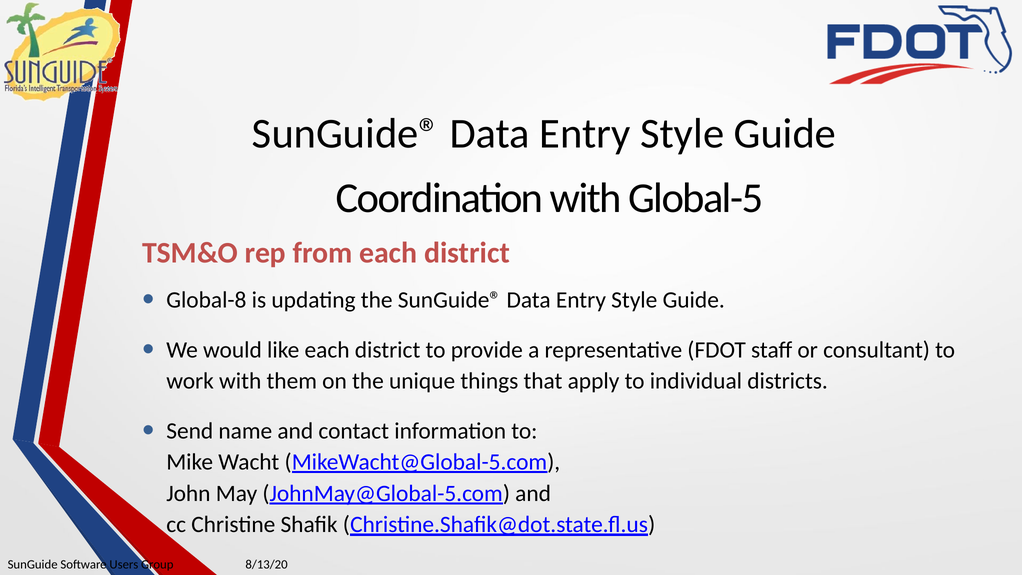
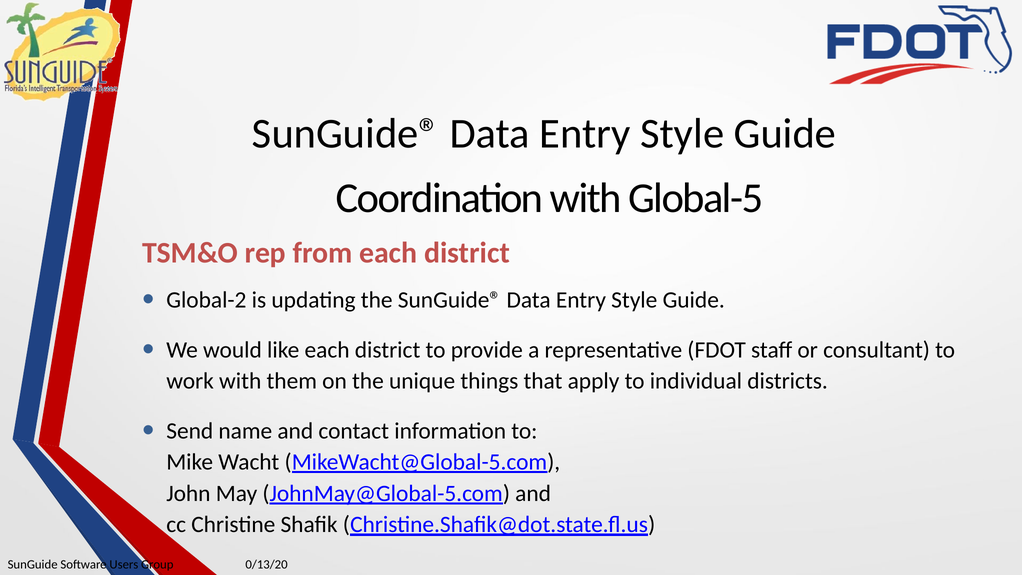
Global-8: Global-8 -> Global-2
8/13/20: 8/13/20 -> 0/13/20
